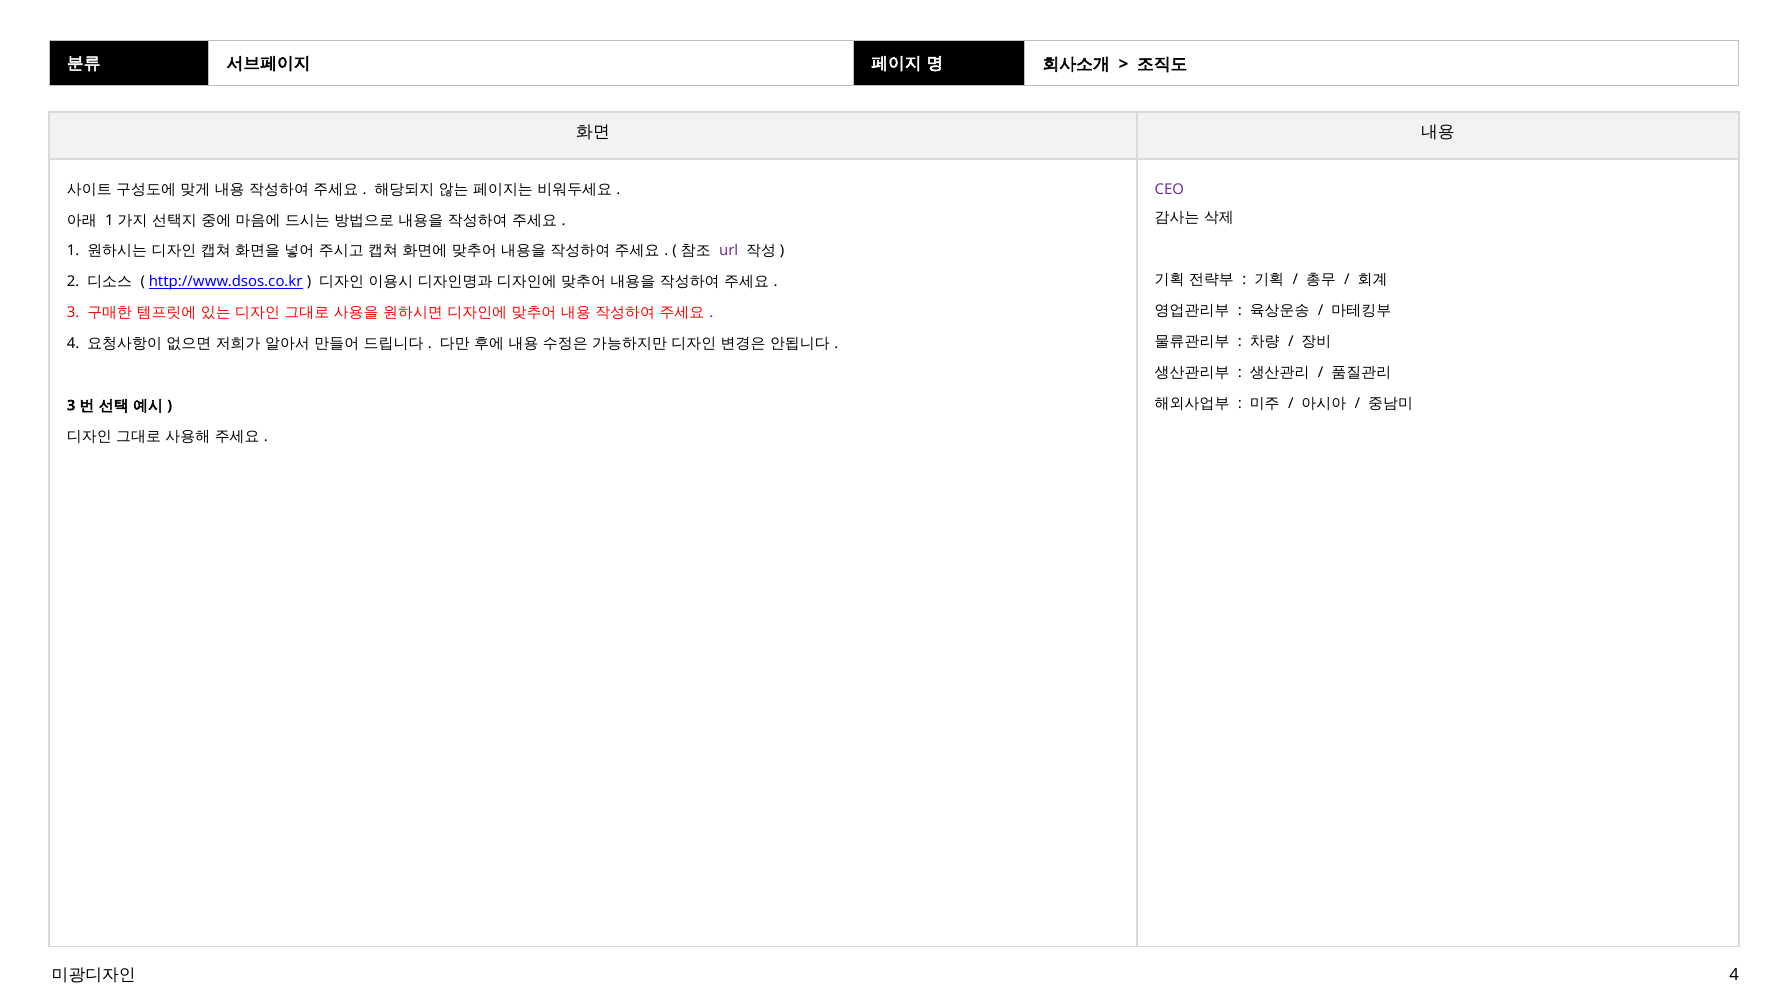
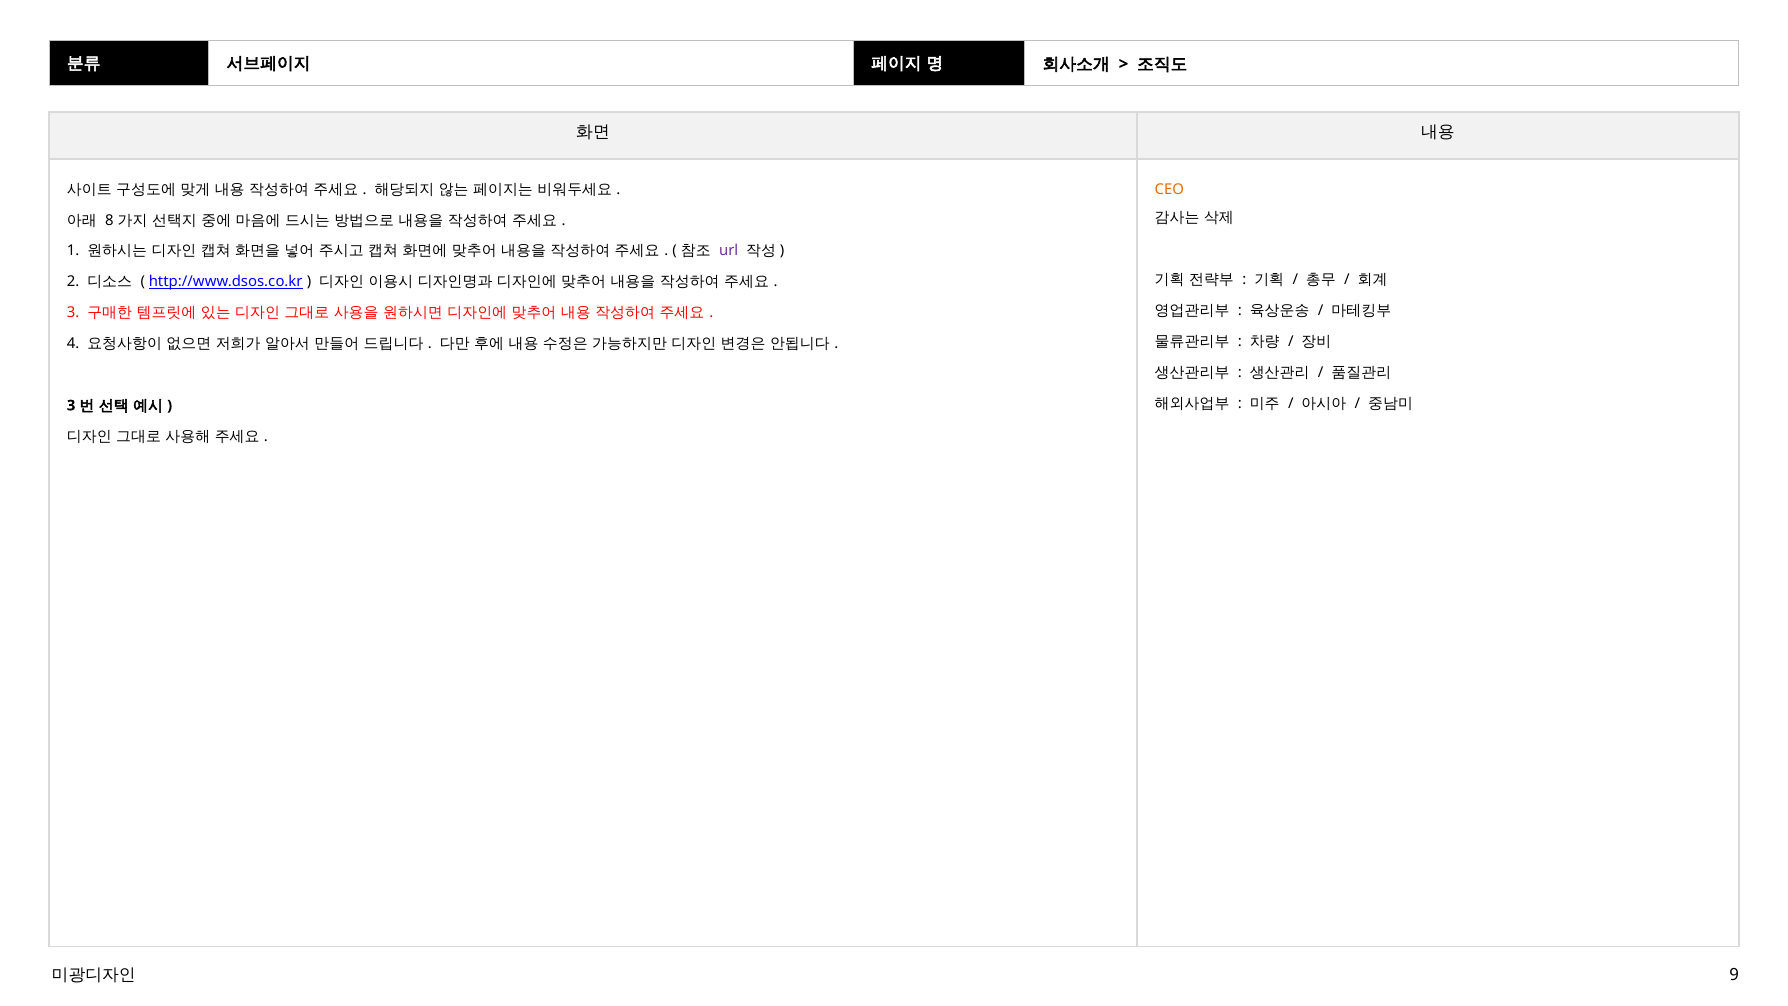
CEO colour: purple -> orange
1 at (109, 220): 1 -> 8
4 at (1734, 975): 4 -> 9
